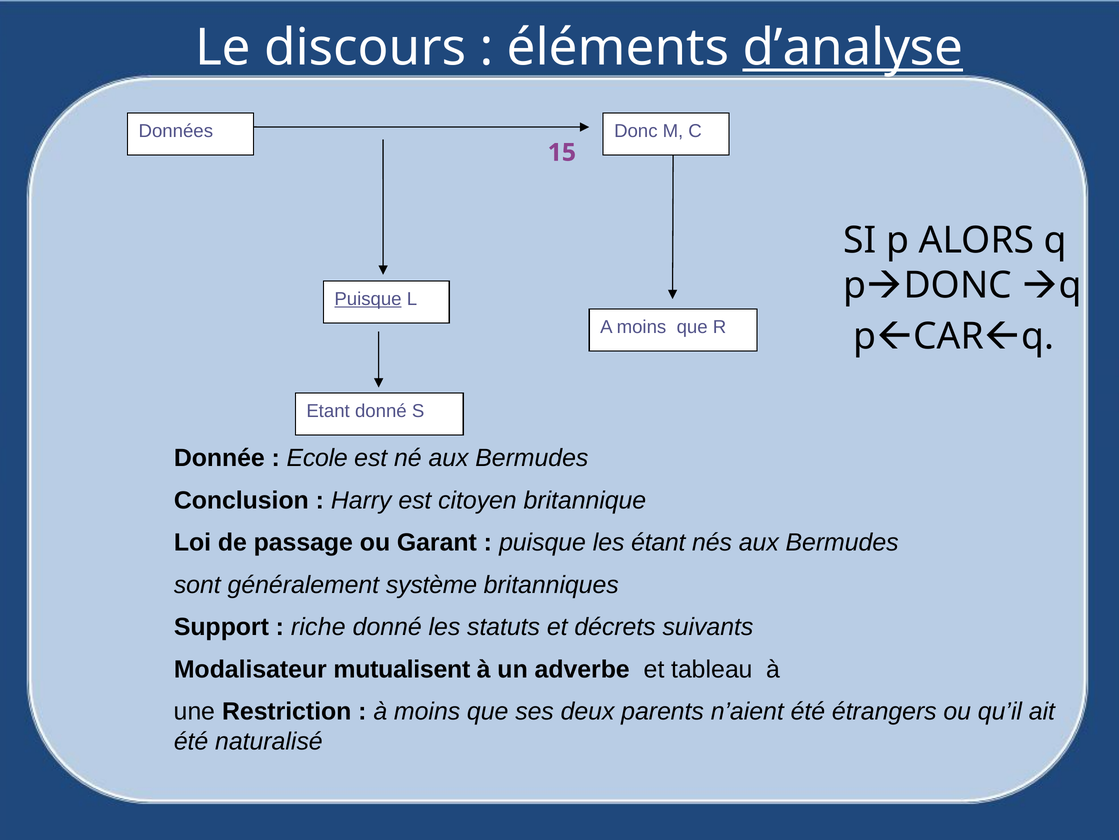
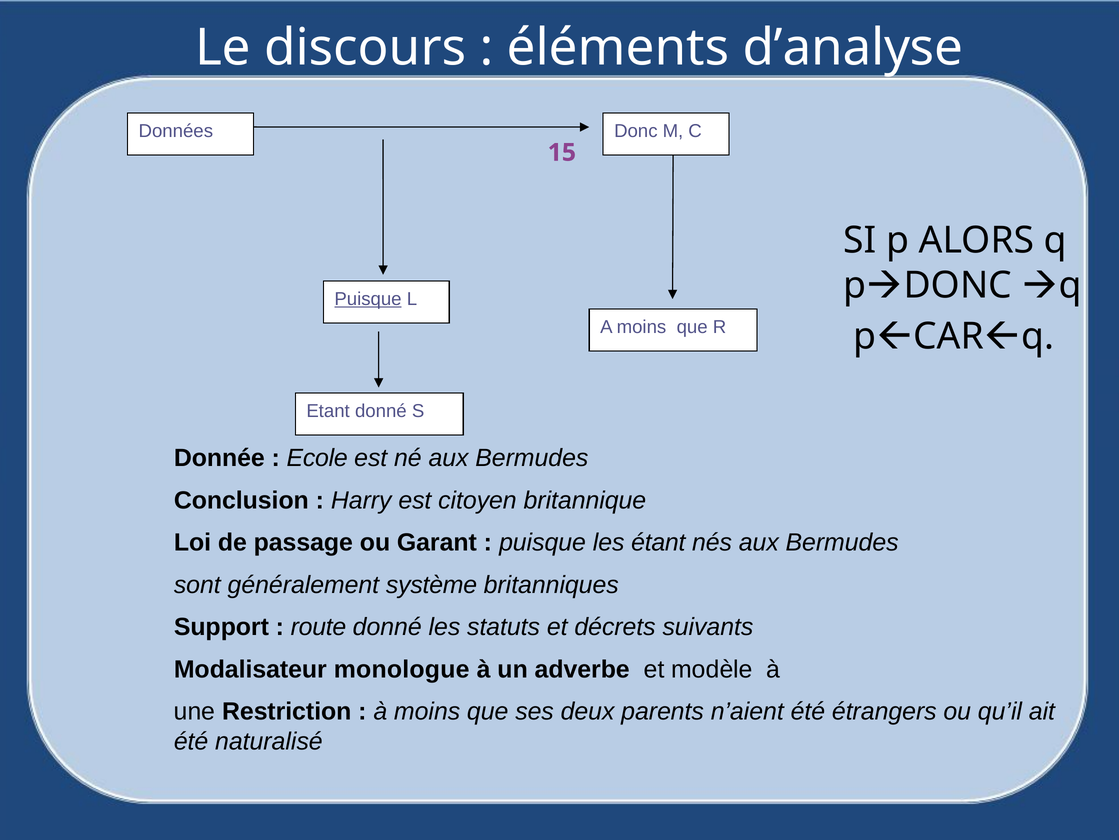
d’analyse underline: present -> none
riche: riche -> route
mutualisent: mutualisent -> monologue
tableau: tableau -> modèle
